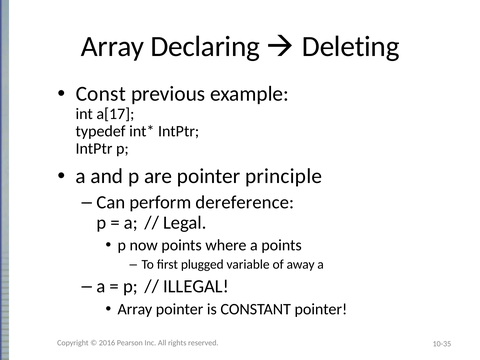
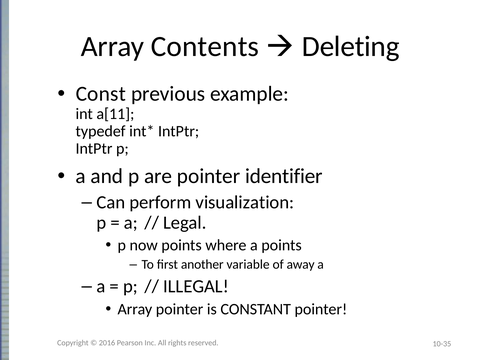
Declaring: Declaring -> Contents
a[17: a[17 -> a[11
principle: principle -> identifier
dereference: dereference -> visualization
plugged: plugged -> another
